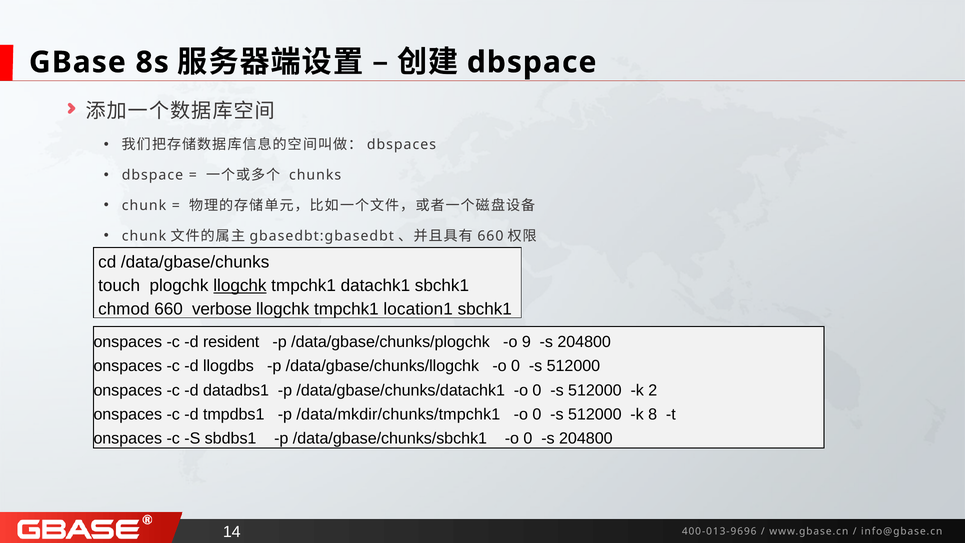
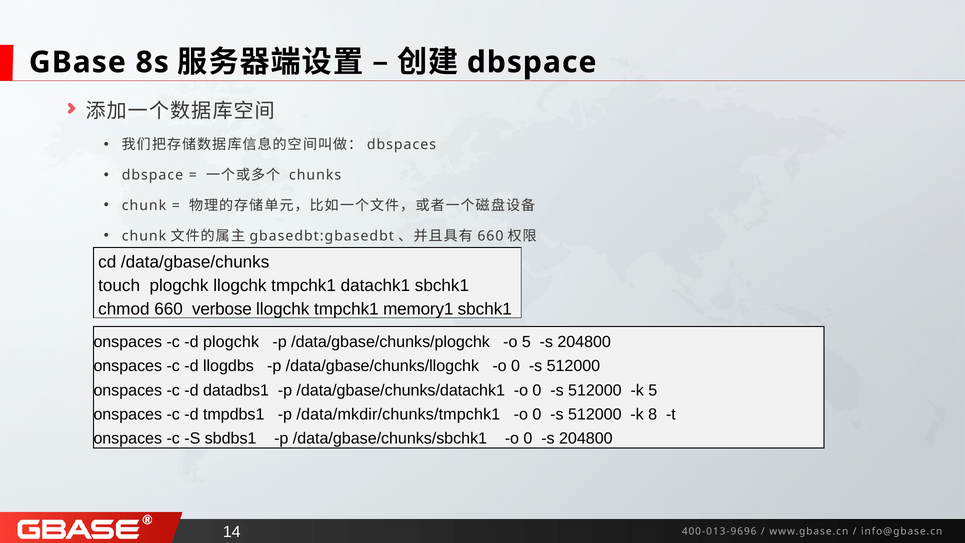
llogchk at (240, 285) underline: present -> none
location1: location1 -> memory1
d resident: resident -> plogchk
o 9: 9 -> 5
k 2: 2 -> 5
